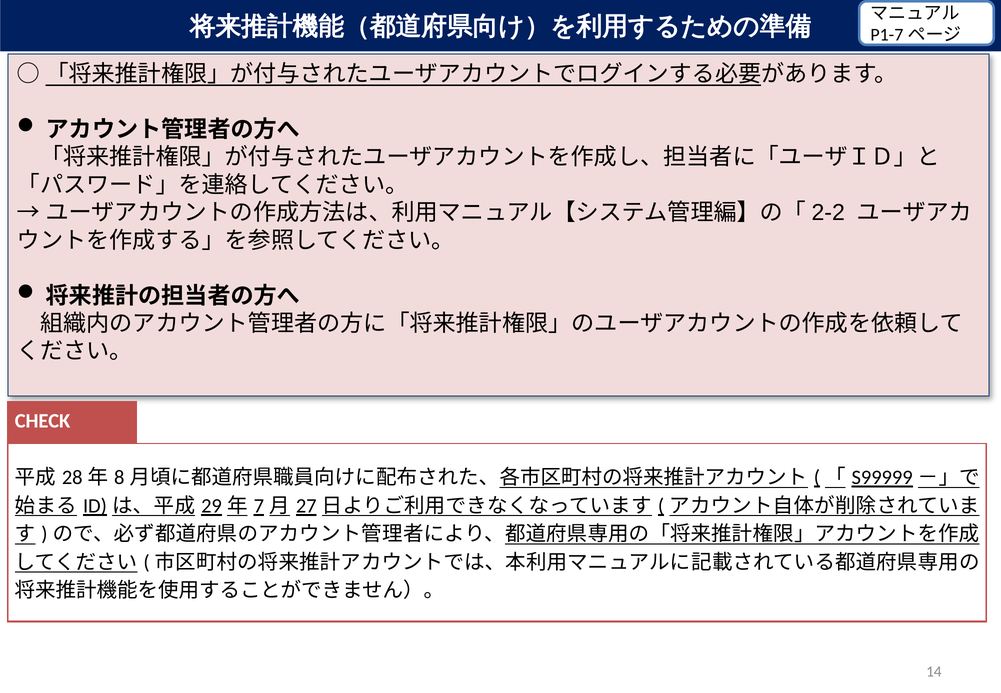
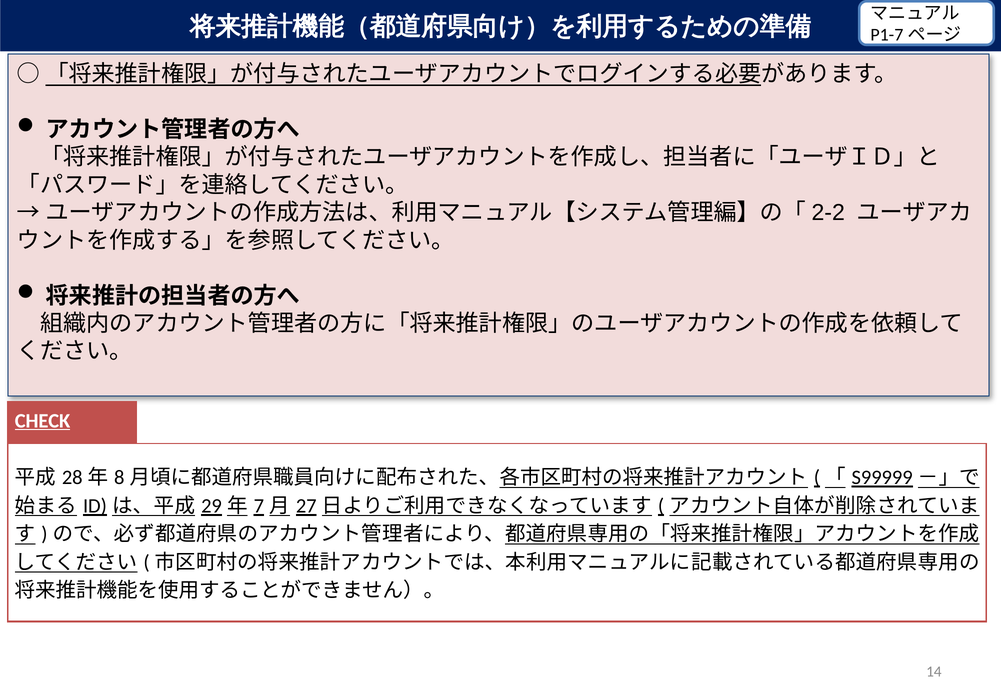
CHECK underline: none -> present
